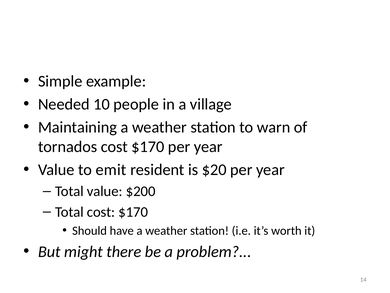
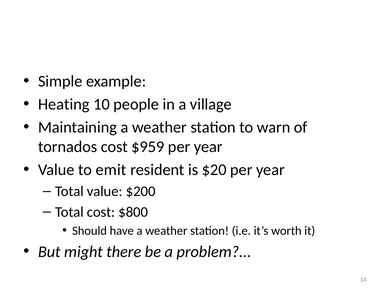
Needed: Needed -> Heating
tornados cost $170: $170 -> $959
Total cost $170: $170 -> $800
